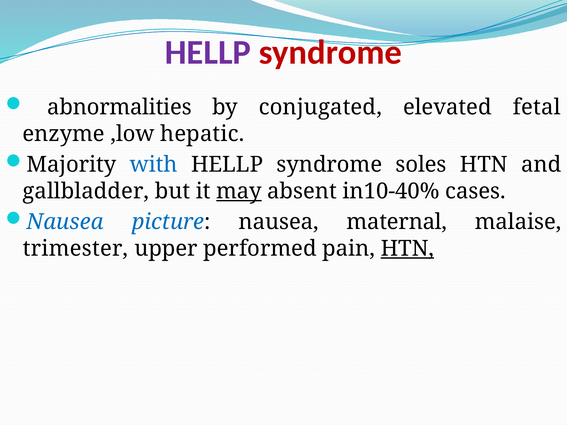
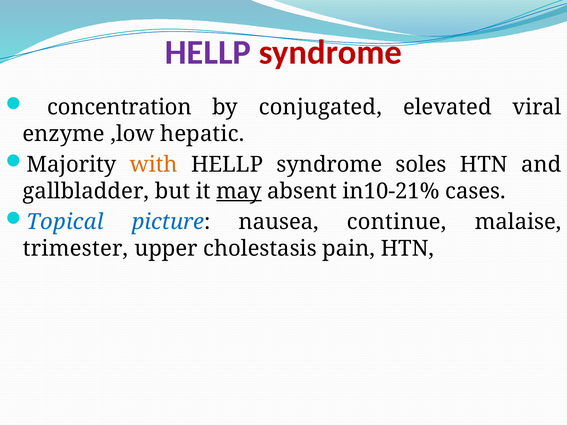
abnormalities: abnormalities -> concentration
fetal: fetal -> viral
with colour: blue -> orange
in10-40%: in10-40% -> in10-21%
Nausea at (65, 222): Nausea -> Topical
maternal: maternal -> continue
performed: performed -> cholestasis
HTN at (407, 249) underline: present -> none
